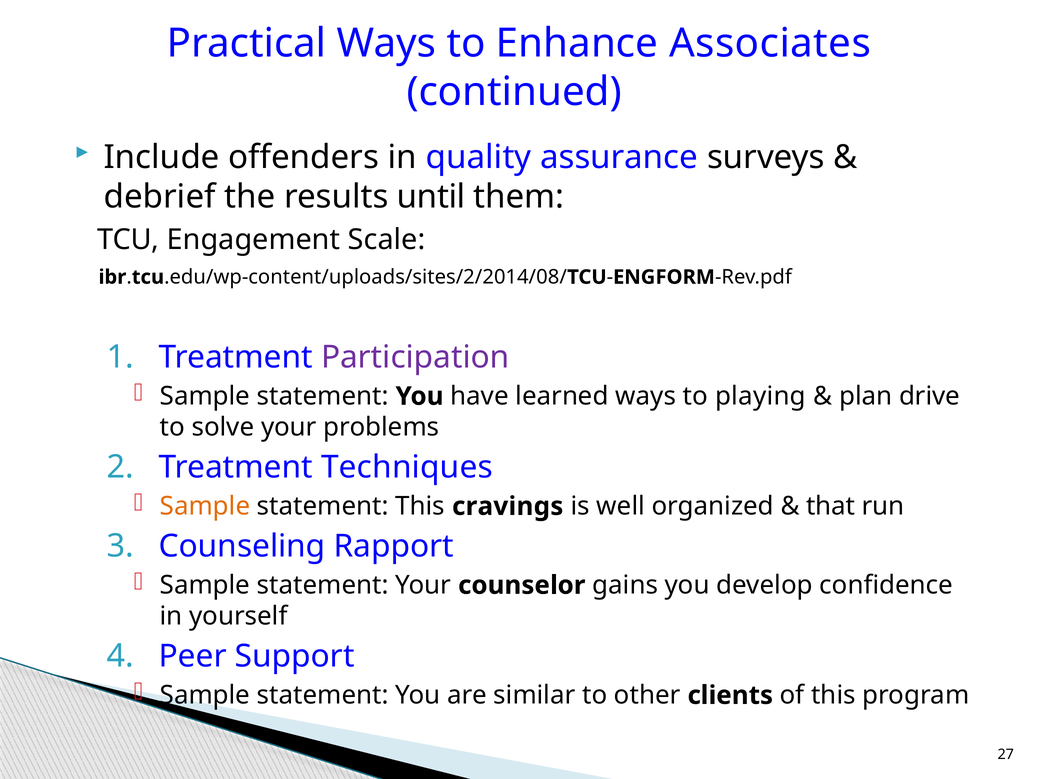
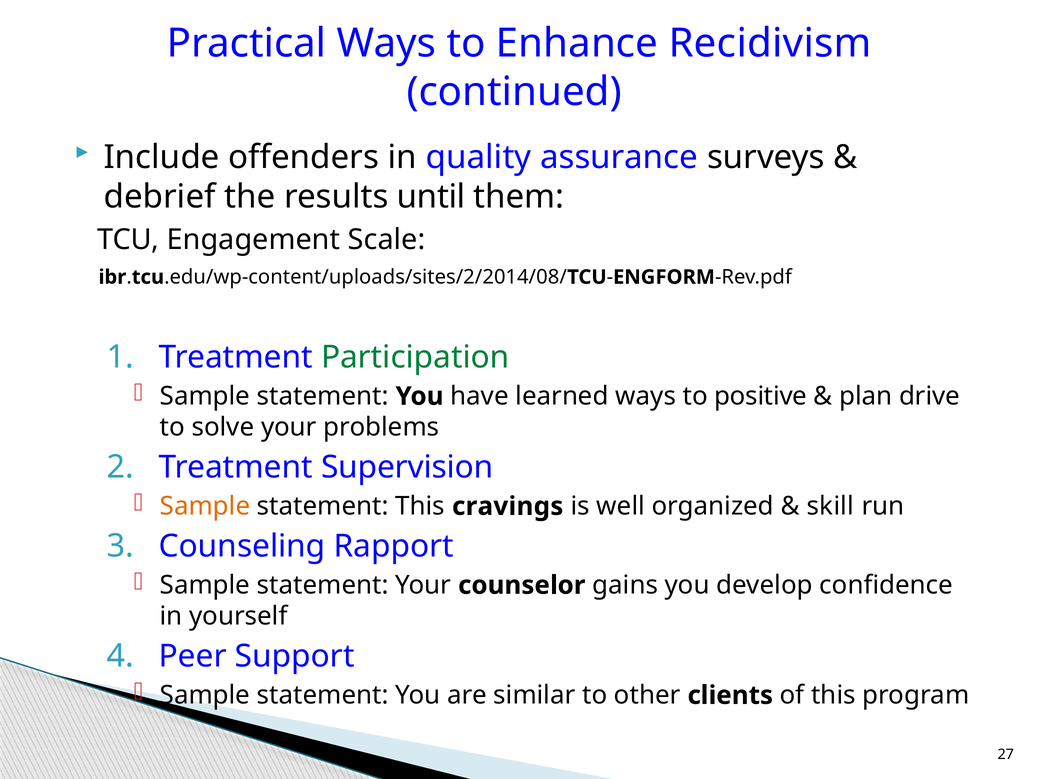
Associates: Associates -> Recidivism
Participation colour: purple -> green
playing: playing -> positive
Techniques: Techniques -> Supervision
that: that -> skill
